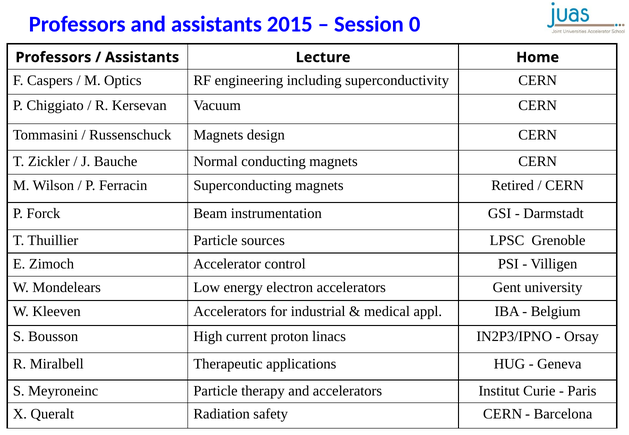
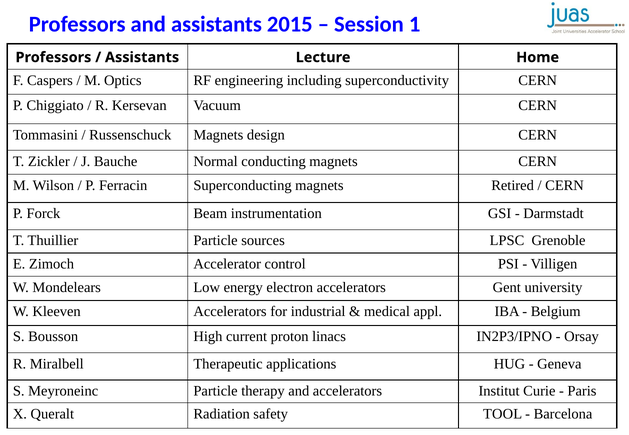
0: 0 -> 1
safety CERN: CERN -> TOOL
